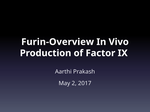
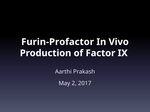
Furin-Overview: Furin-Overview -> Furin-Profactor
